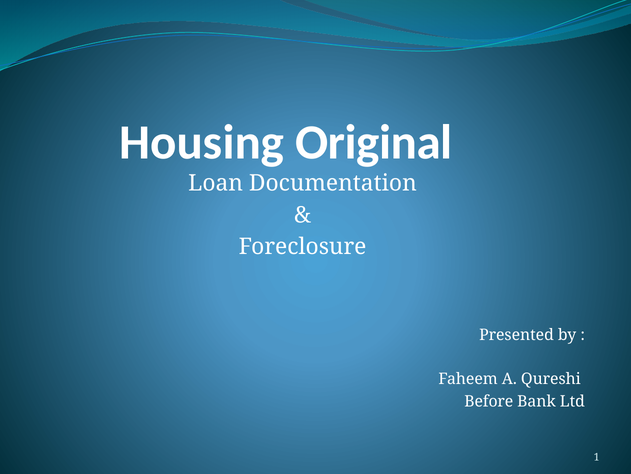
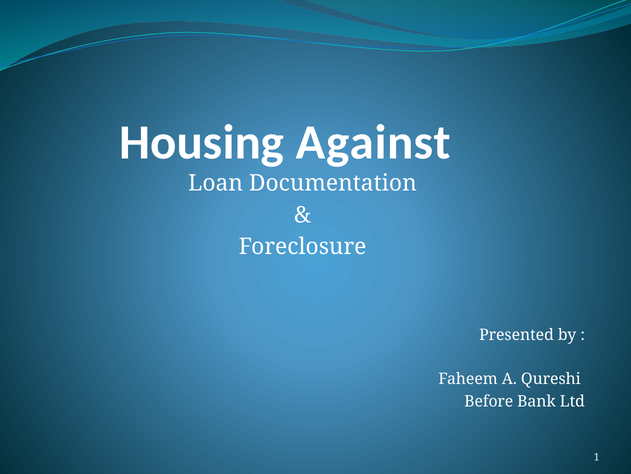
Original: Original -> Against
